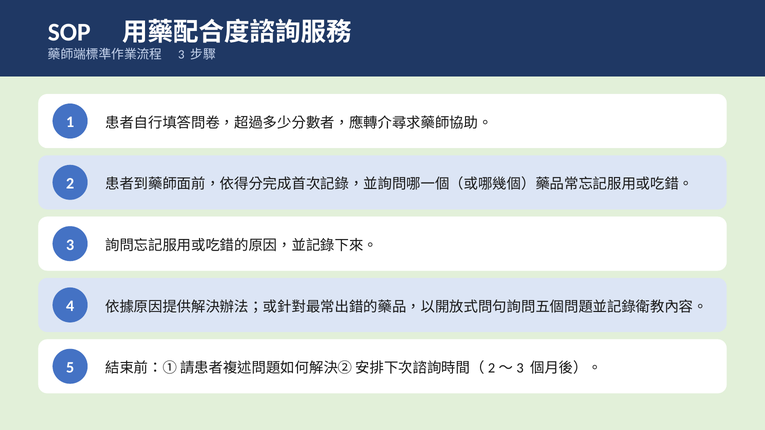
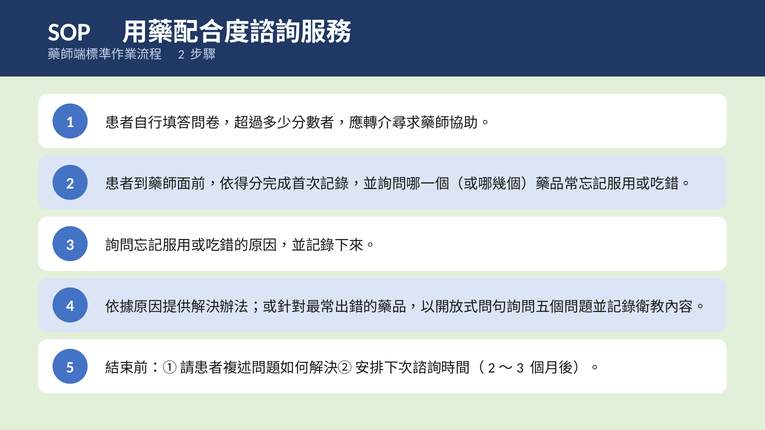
3 at (181, 54): 3 -> 2
